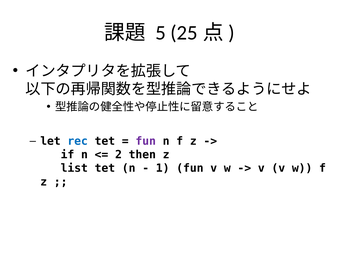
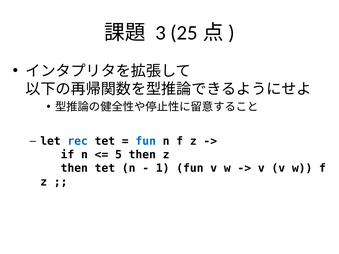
5: 5 -> 3
fun at (146, 141) colour: purple -> blue
2: 2 -> 5
list at (74, 168): list -> then
